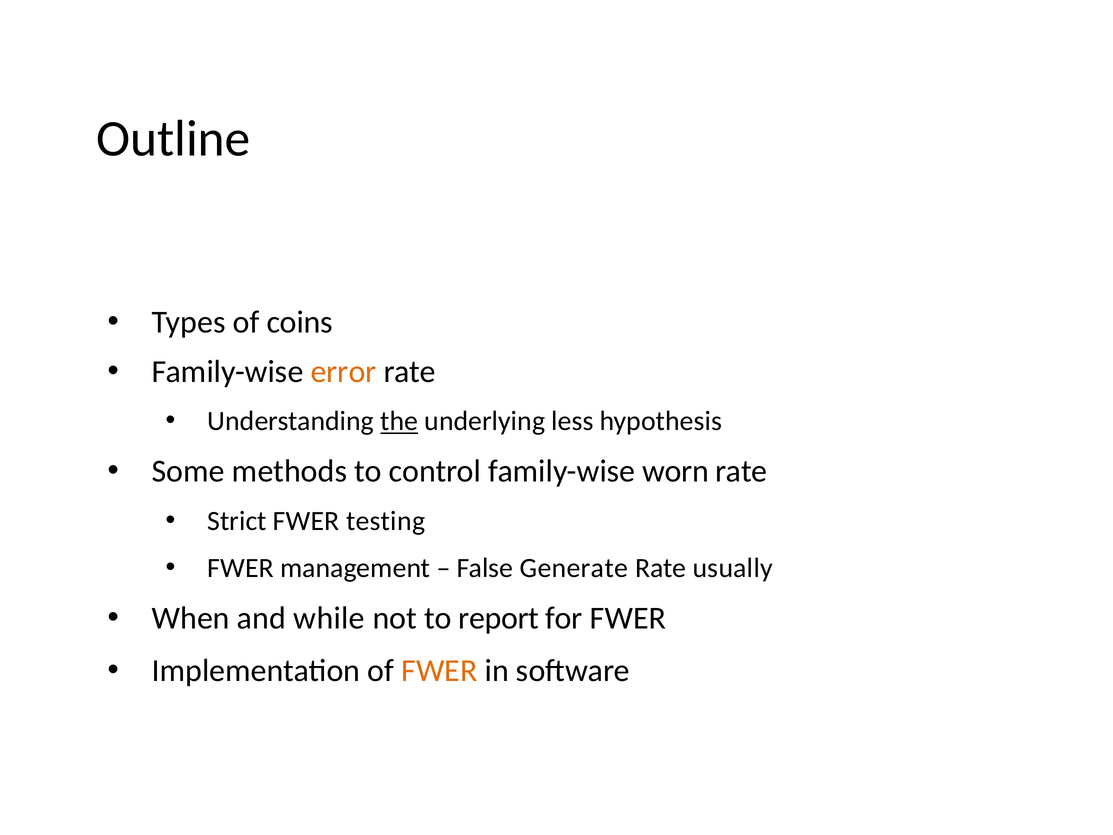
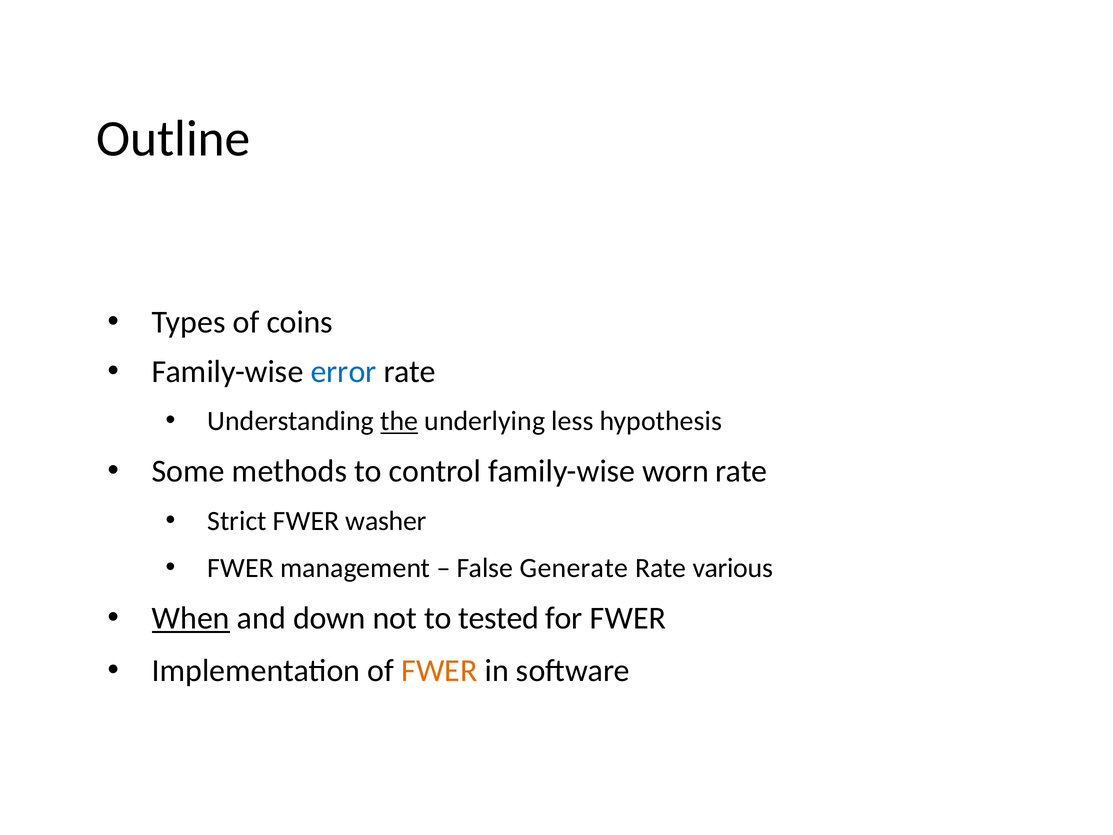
error colour: orange -> blue
testing: testing -> washer
usually: usually -> various
When underline: none -> present
while: while -> down
report: report -> tested
